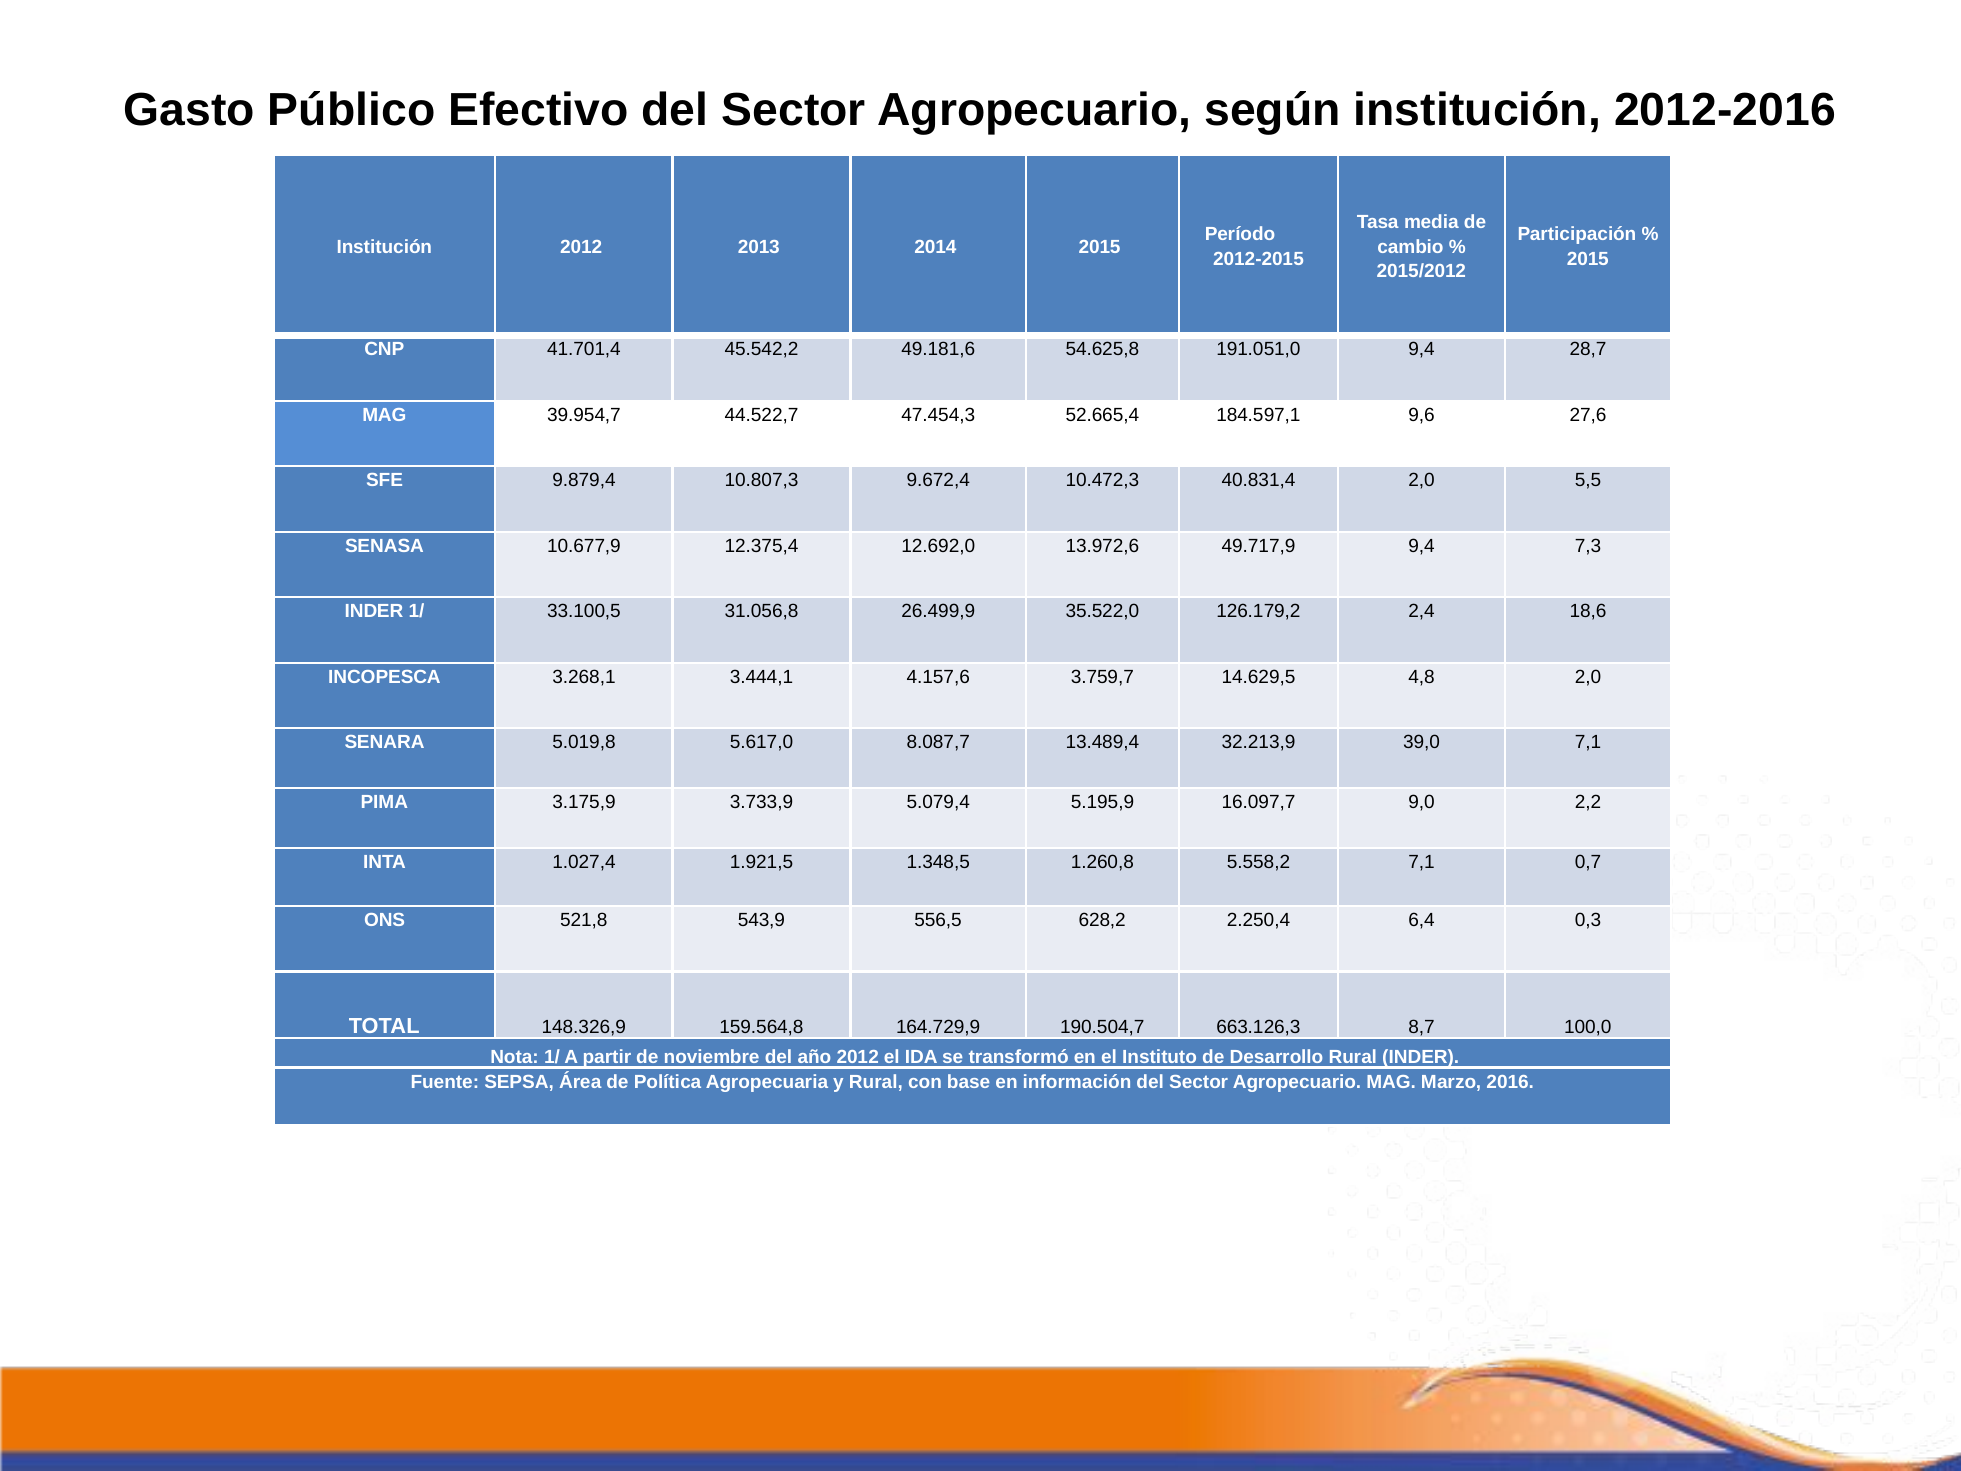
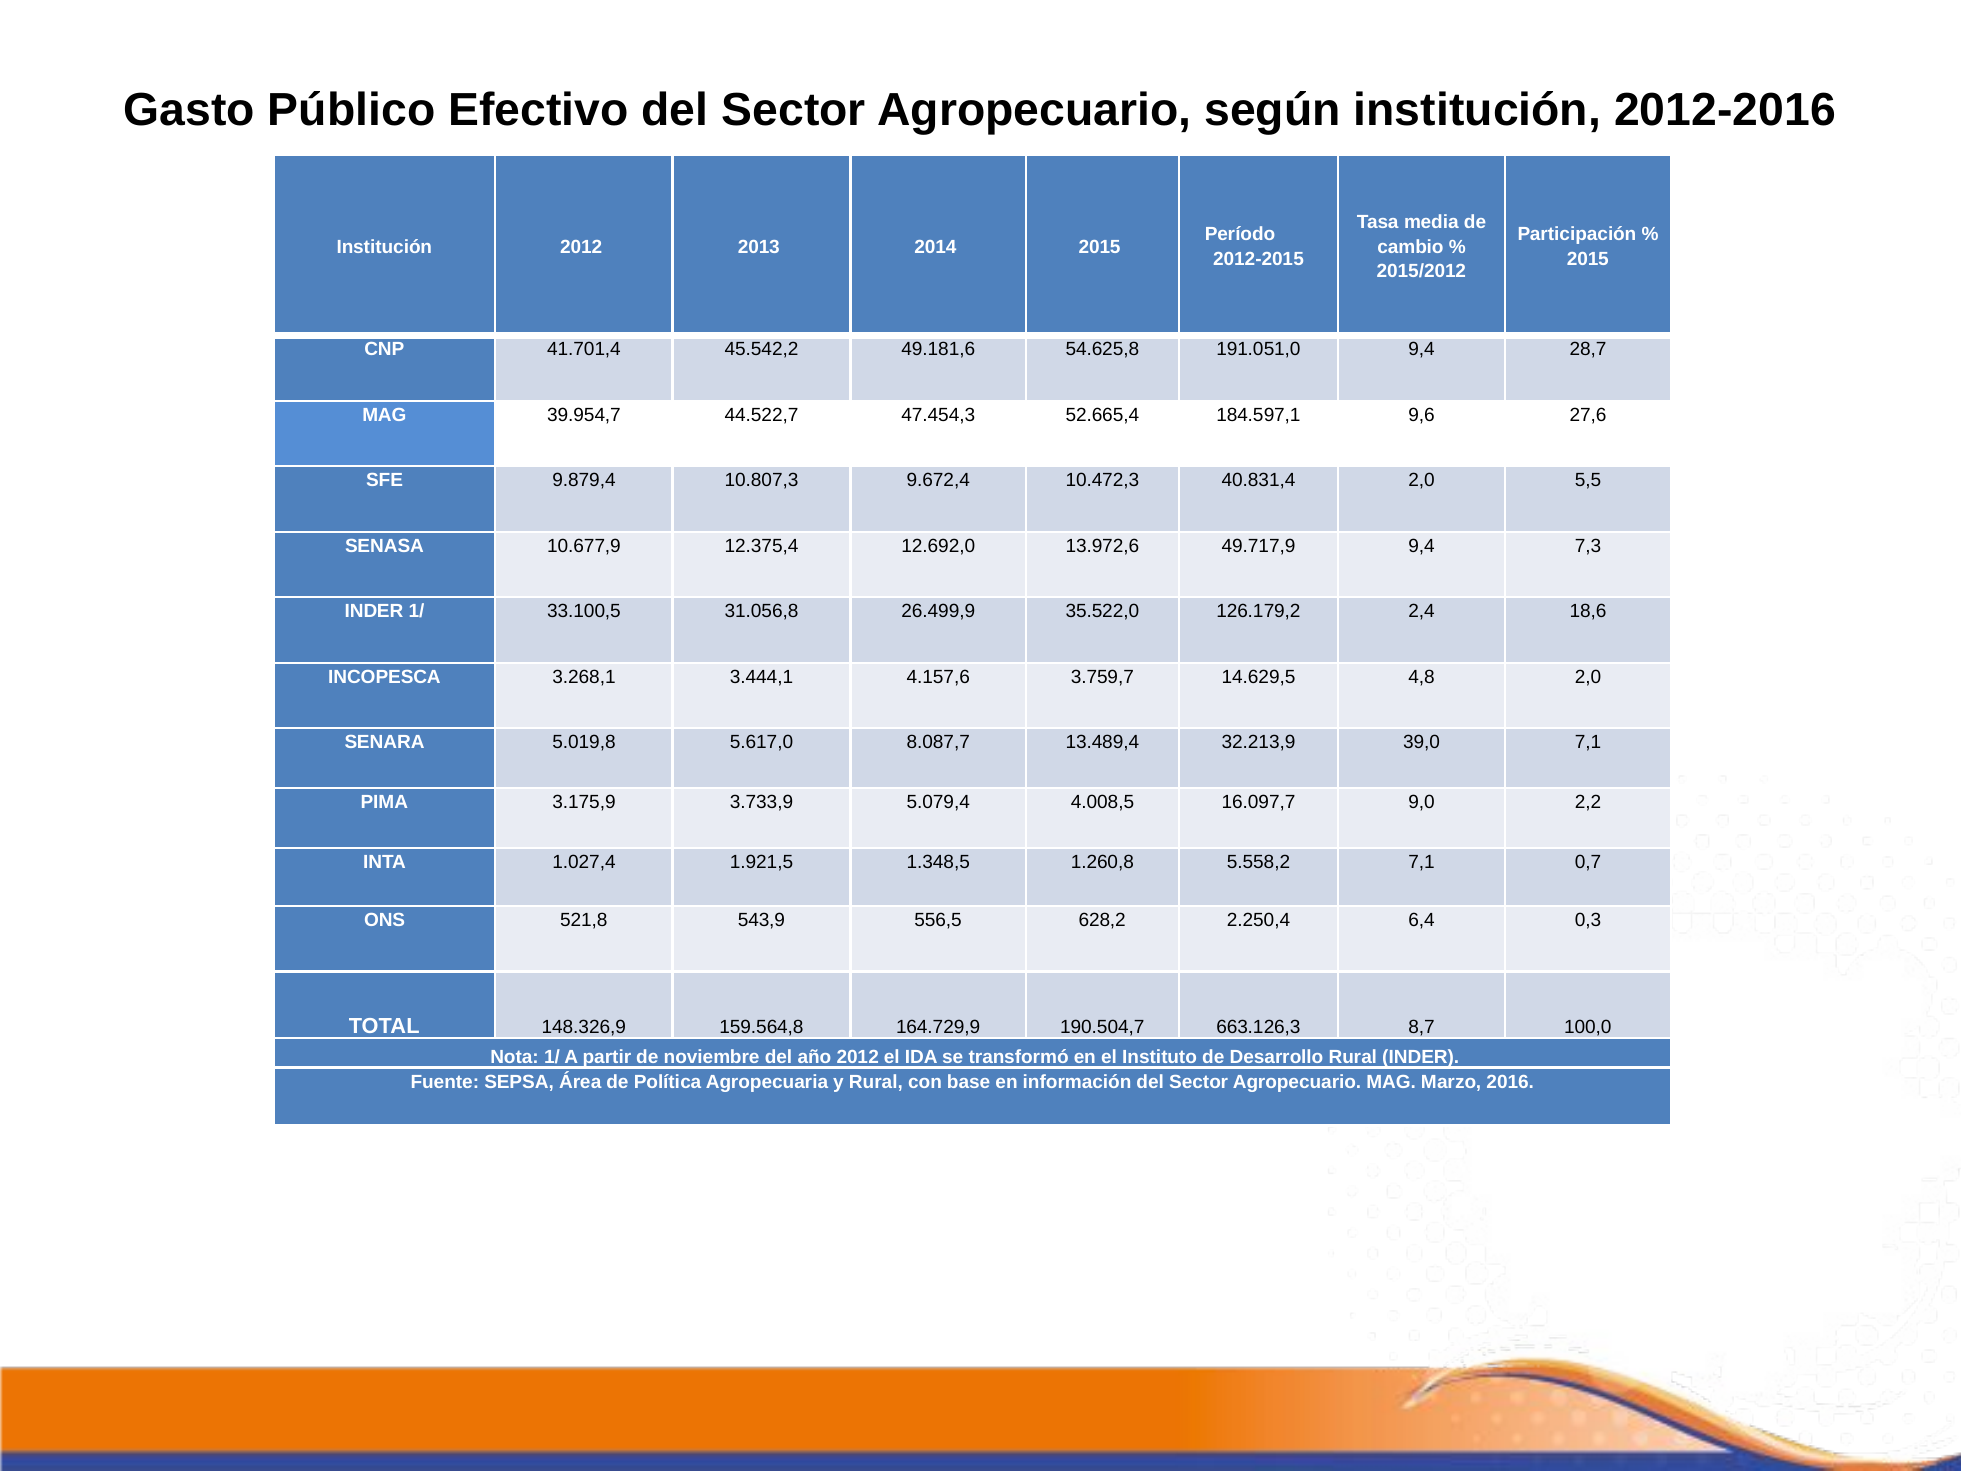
5.195,9: 5.195,9 -> 4.008,5
